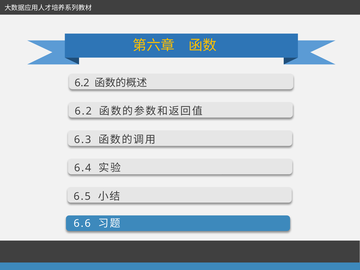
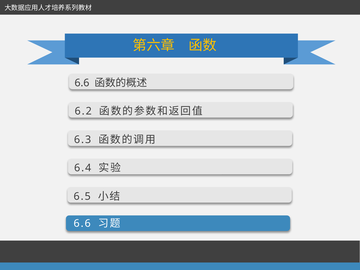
6.2 at (82, 83): 6.2 -> 6.6
